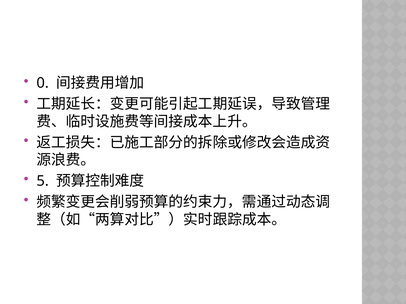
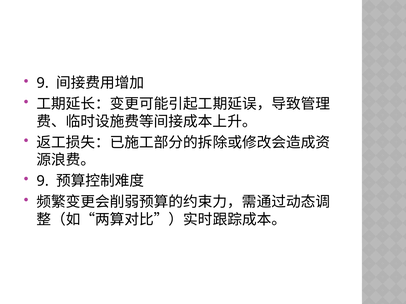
0 at (43, 83): 0 -> 9
5 at (43, 181): 5 -> 9
